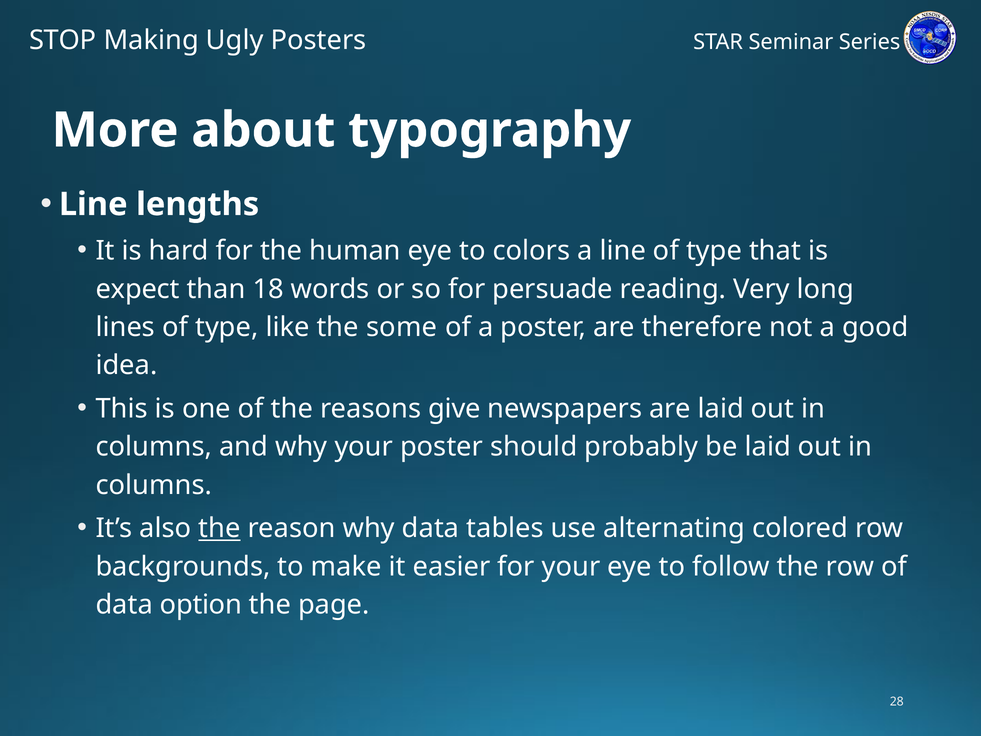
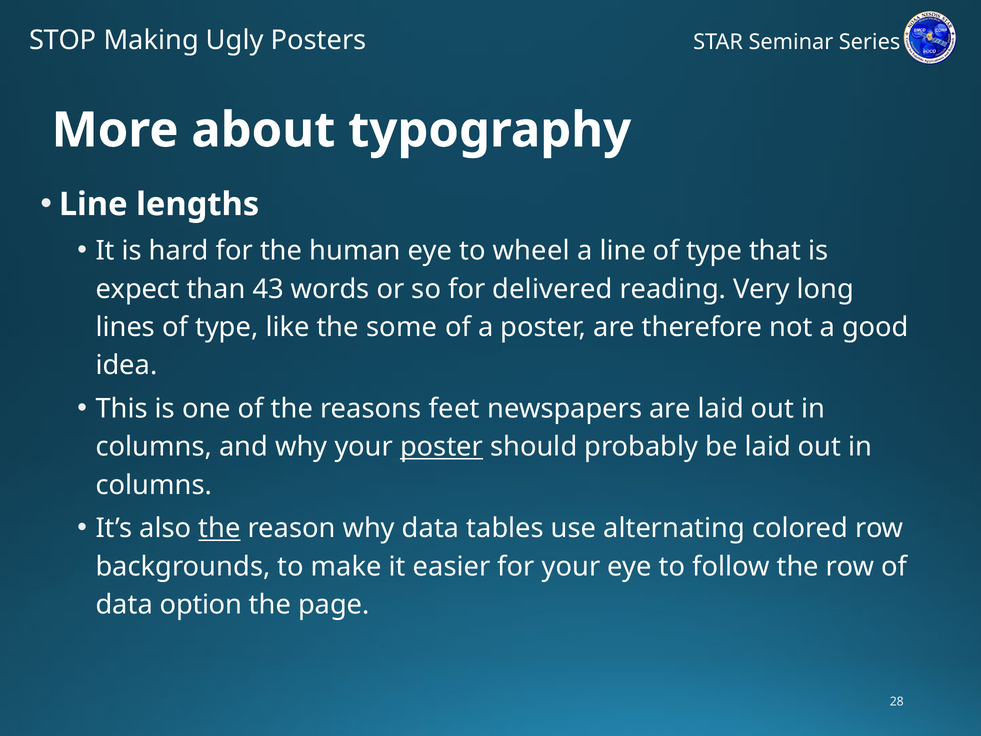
colors: colors -> wheel
18: 18 -> 43
persuade: persuade -> delivered
give: give -> feet
poster at (442, 447) underline: none -> present
